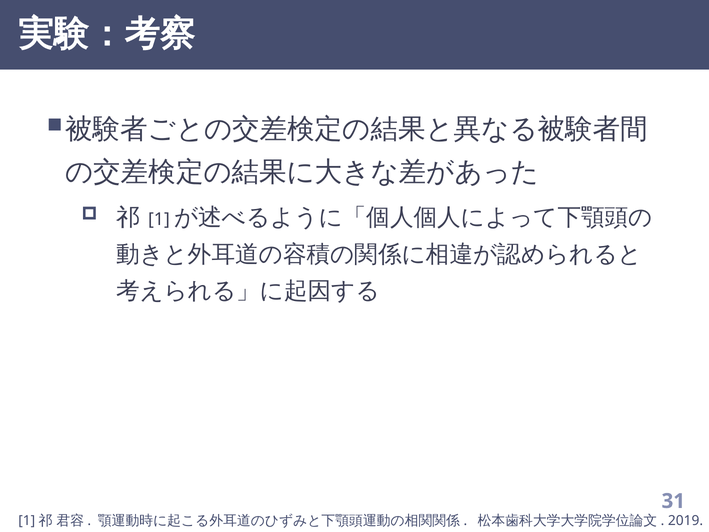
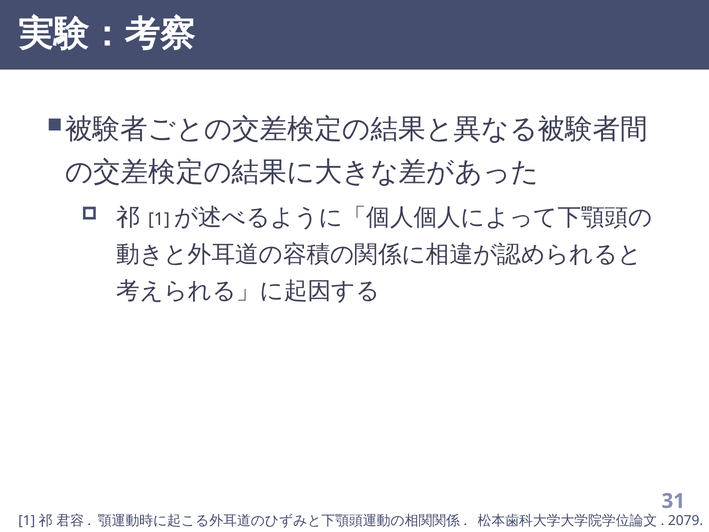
2019: 2019 -> 2079
